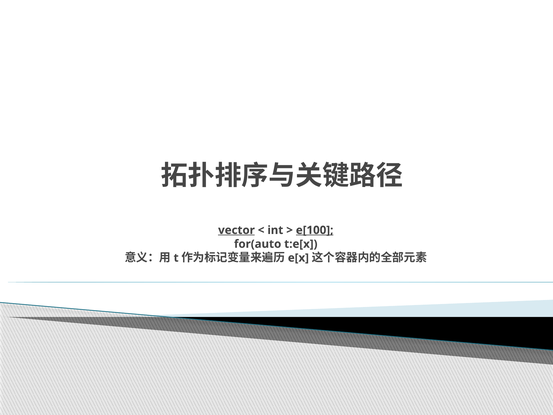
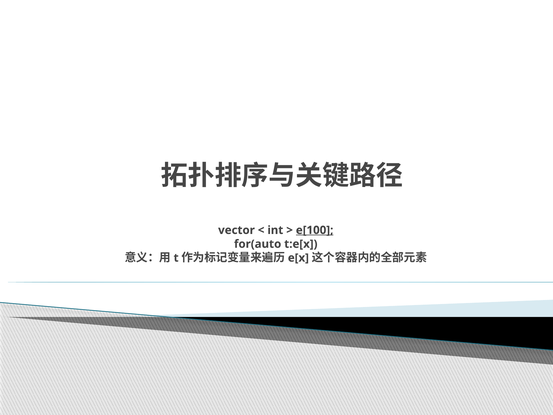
vector underline: present -> none
